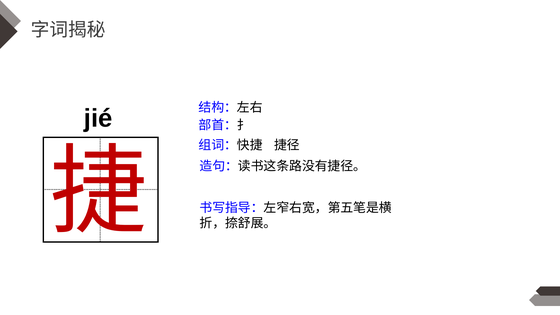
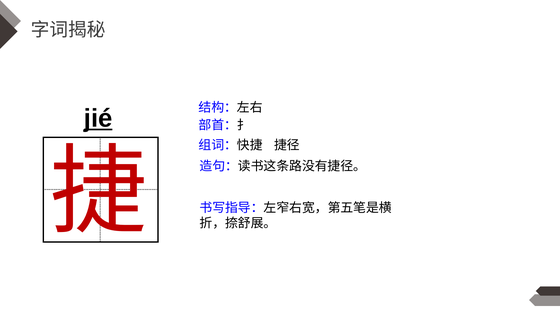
jié underline: none -> present
